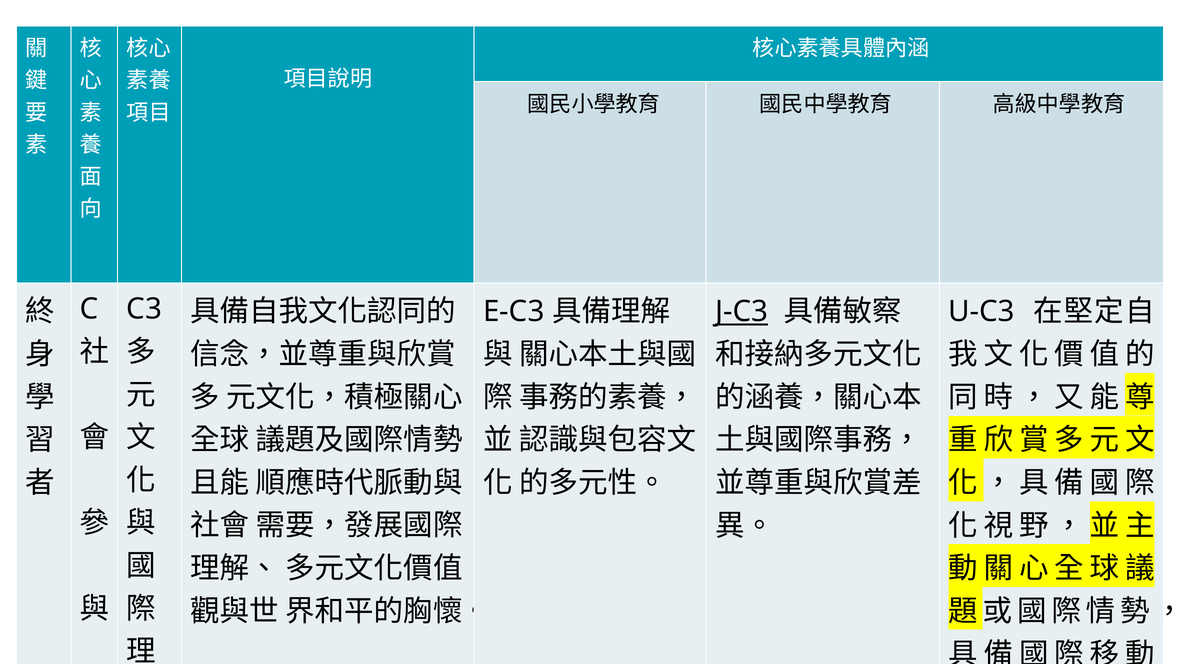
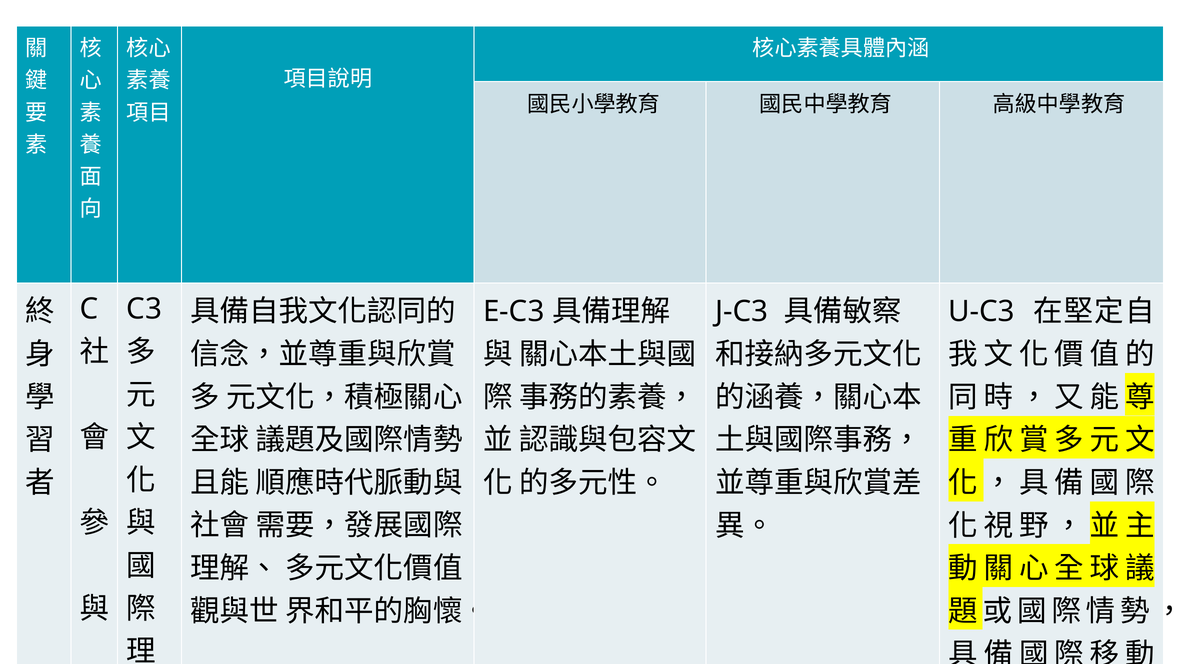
J-C3 underline: present -> none
